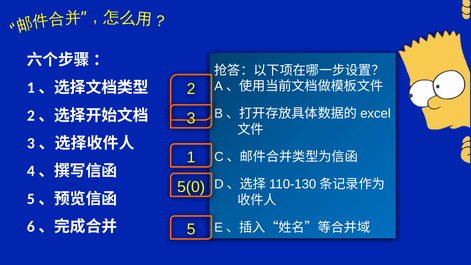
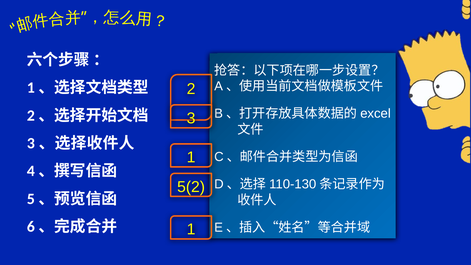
5(0: 5(0 -> 5(2
5 at (191, 229): 5 -> 1
